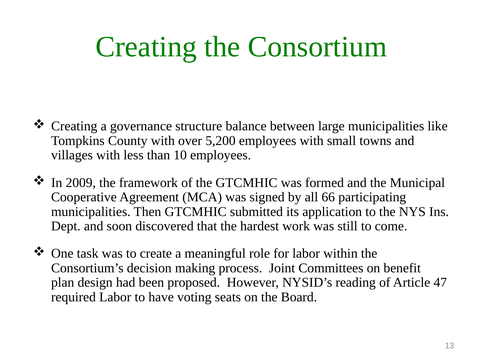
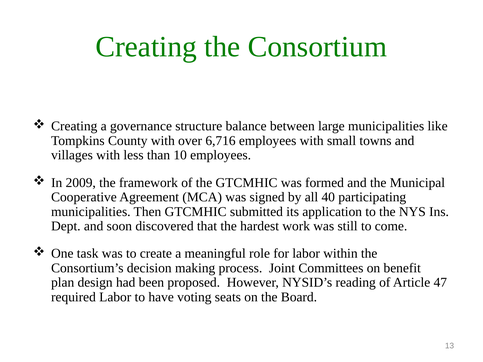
5,200: 5,200 -> 6,716
66: 66 -> 40
